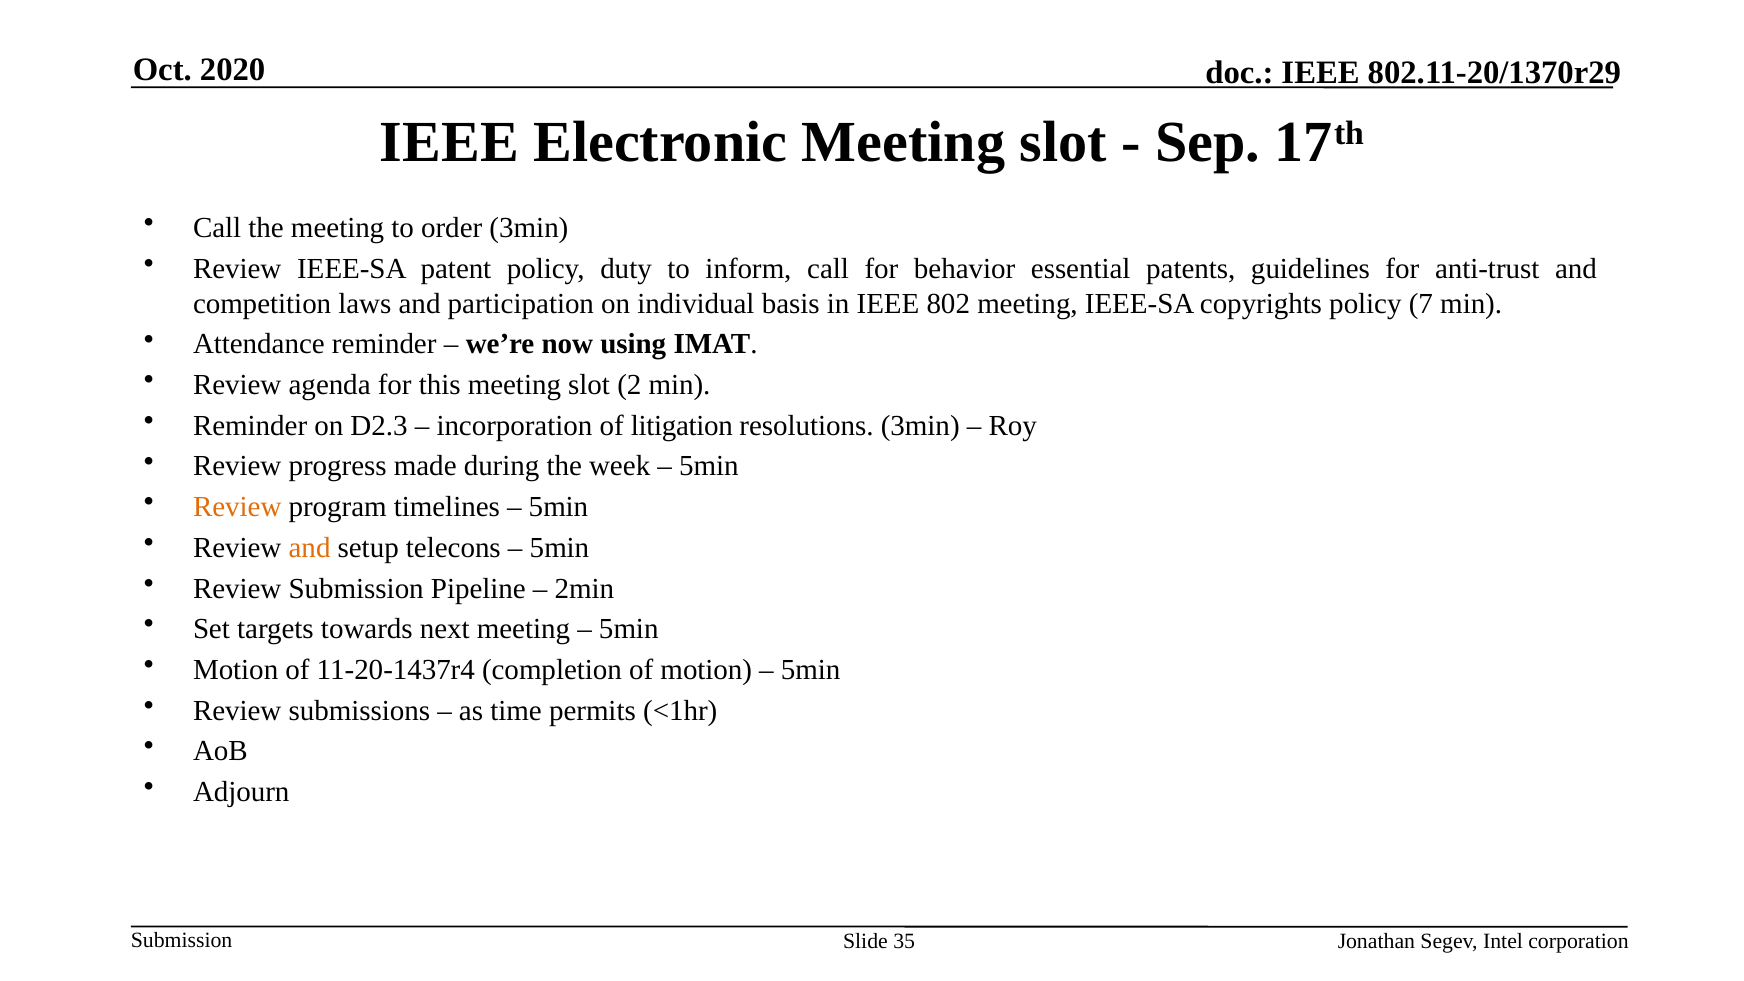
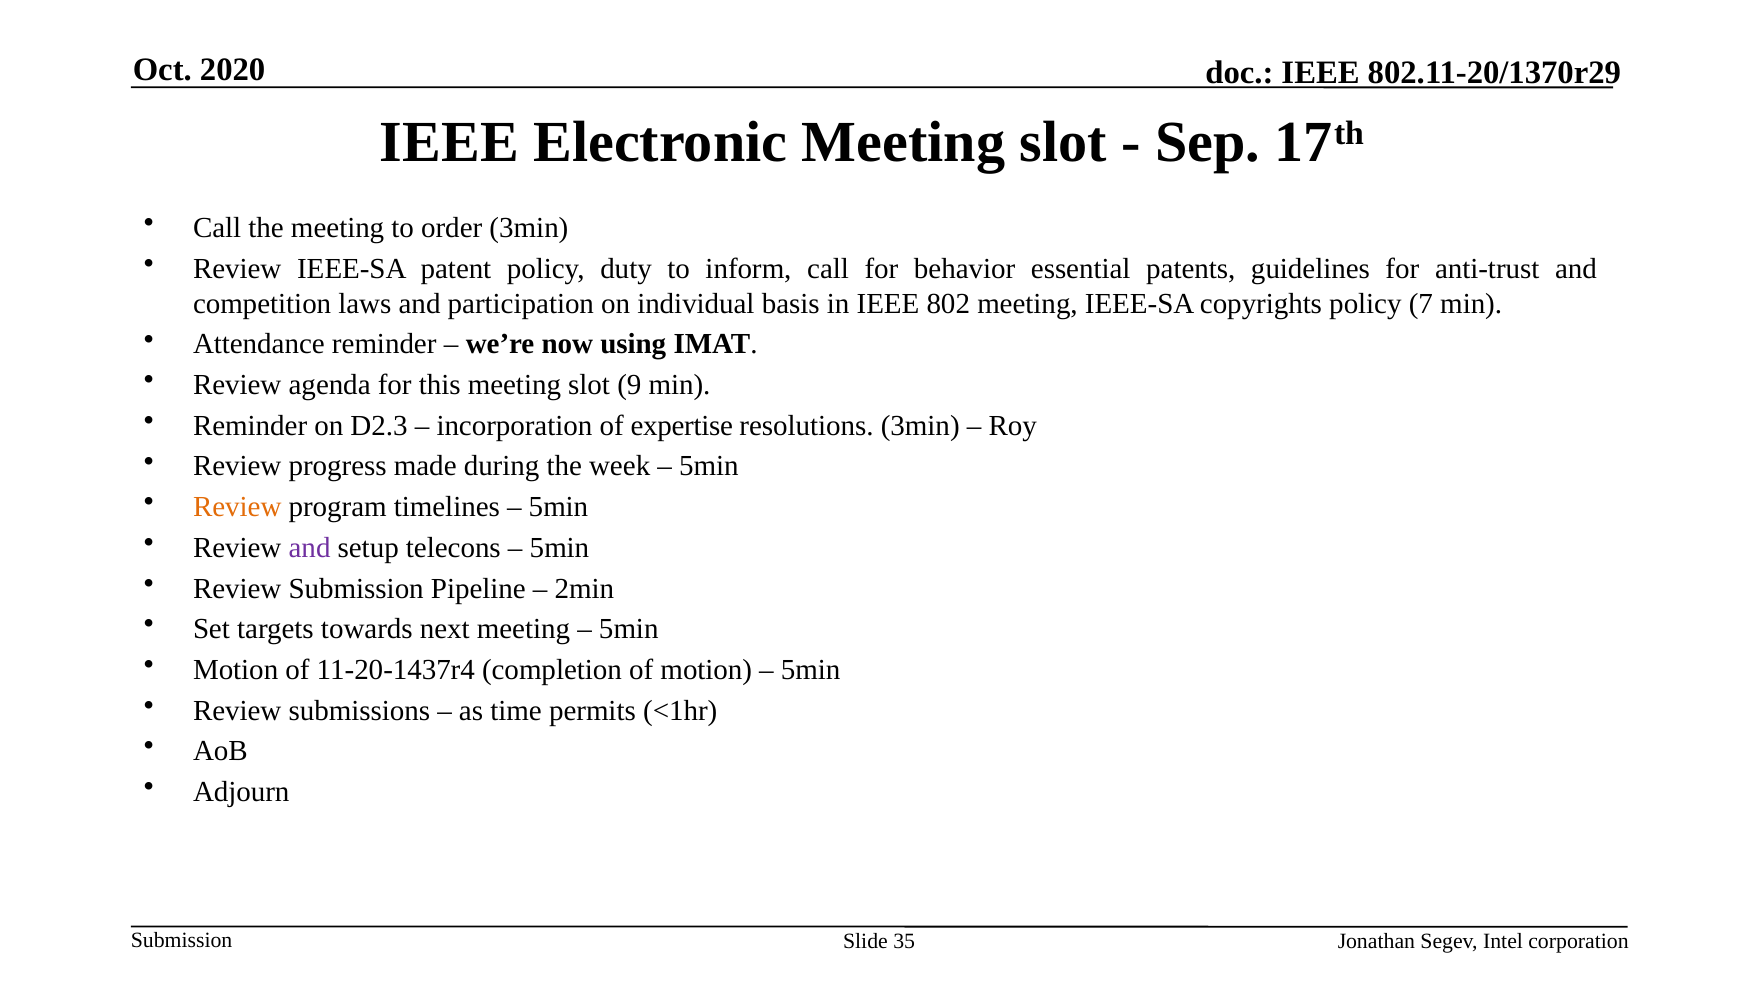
2: 2 -> 9
litigation: litigation -> expertise
and at (310, 548) colour: orange -> purple
